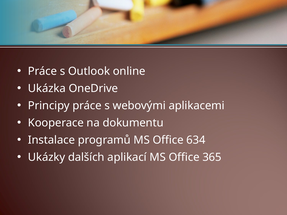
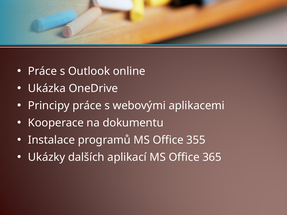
634: 634 -> 355
